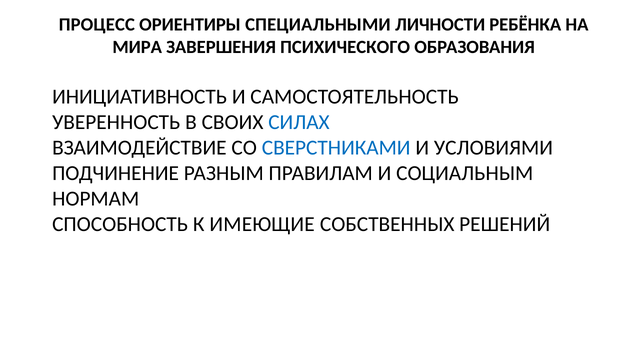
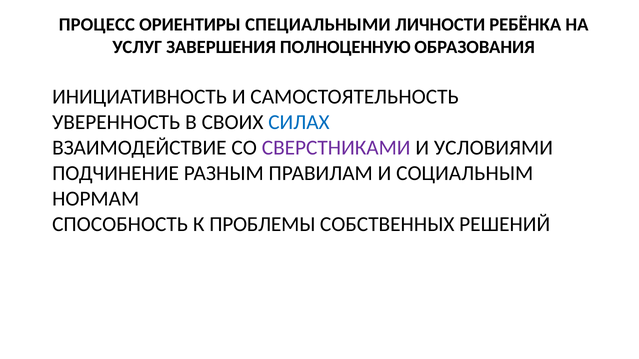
МИРА: МИРА -> УСЛУГ
ПСИХИЧЕСКОГО: ПСИХИЧЕСКОГО -> ПОЛНОЦЕННУЮ
СВЕРСТНИКАМИ colour: blue -> purple
ИМЕЮЩИЕ: ИМЕЮЩИЕ -> ПРОБЛЕМЫ
